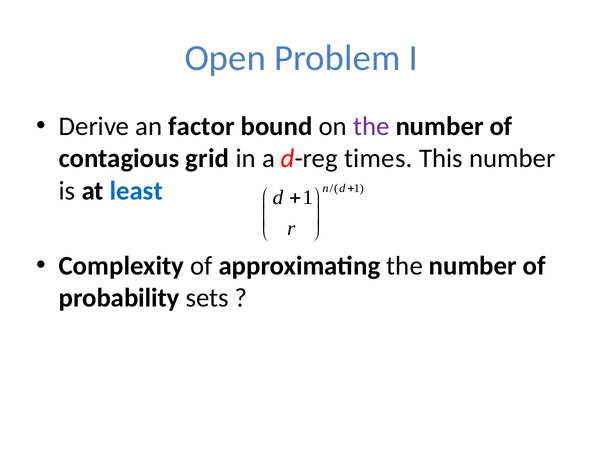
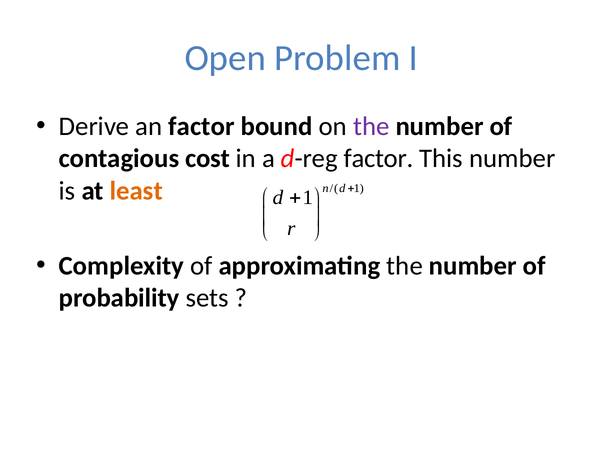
grid: grid -> cost
d-reg times: times -> factor
least colour: blue -> orange
